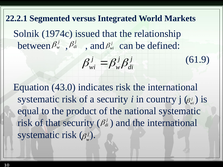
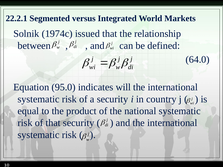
61.9: 61.9 -> 64.0
43.0: 43.0 -> 95.0
indicates risk: risk -> will
